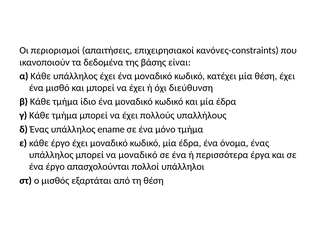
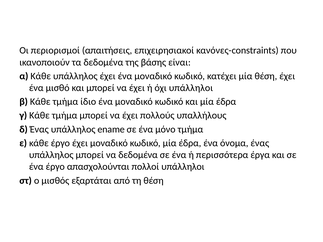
όχι διεύθυνση: διεύθυνση -> υπάλληλοι
να μοναδικό: μοναδικό -> δεδομένα
